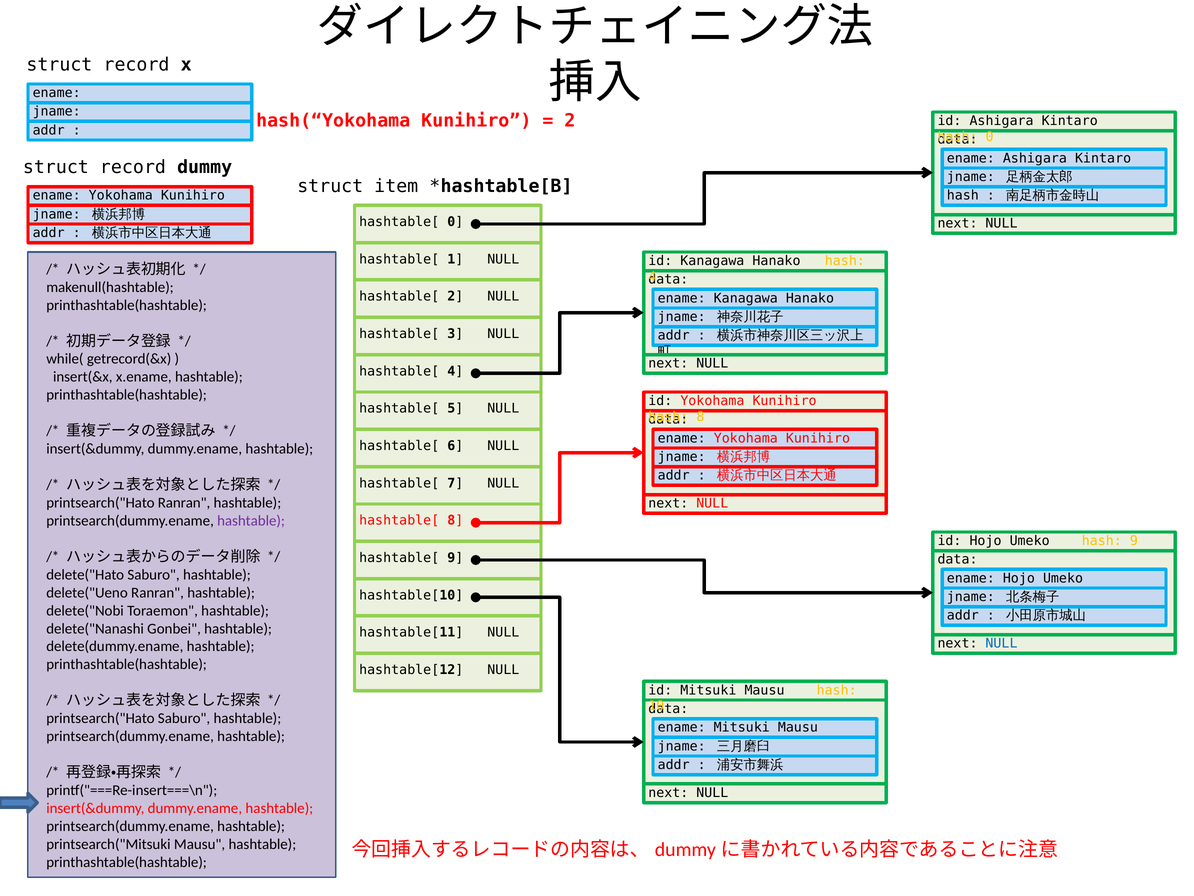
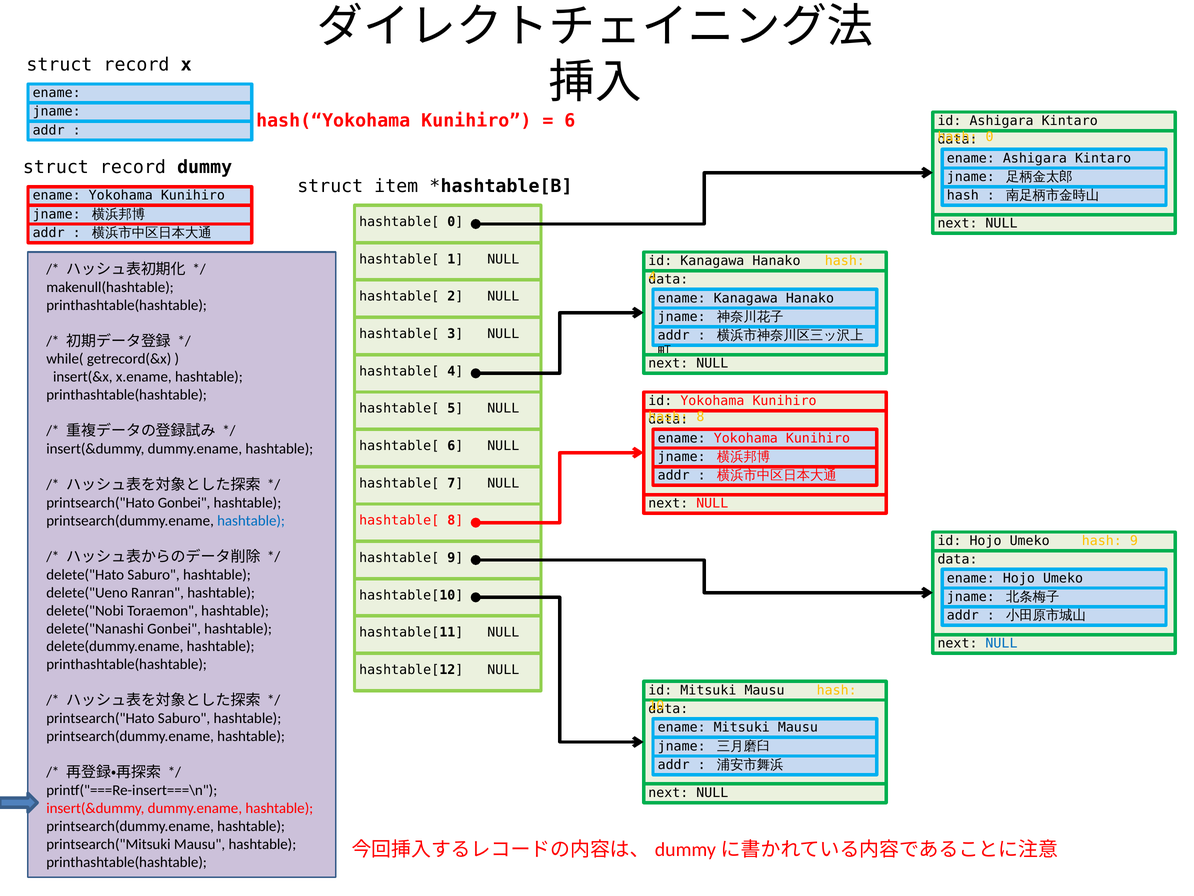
2 at (570, 121): 2 -> 6
printsearch("Hato Ranran: Ranran -> Gonbei
hashtable at (251, 520) colour: purple -> blue
